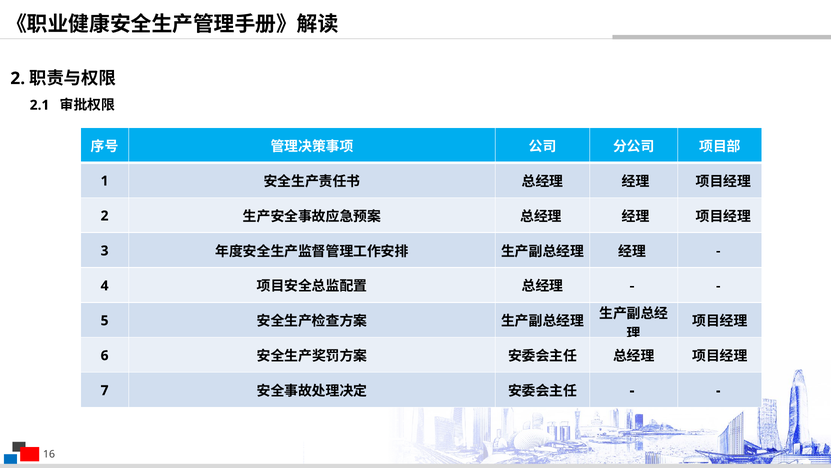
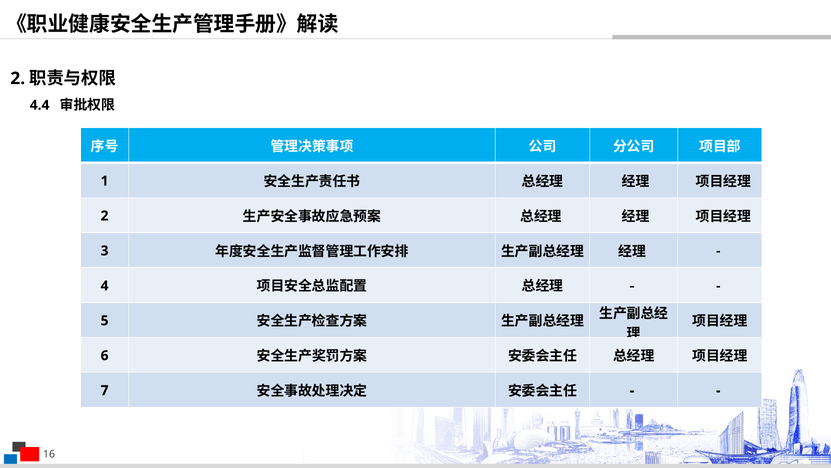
2.1: 2.1 -> 4.4
